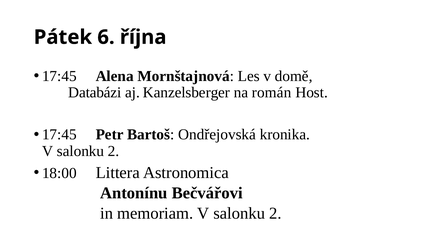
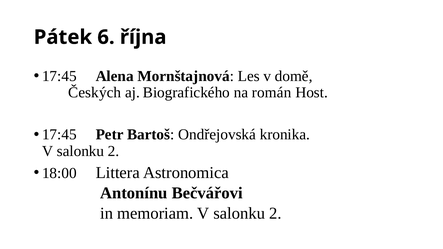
Databázi: Databázi -> Českých
Kanzelsberger: Kanzelsberger -> Biografického
